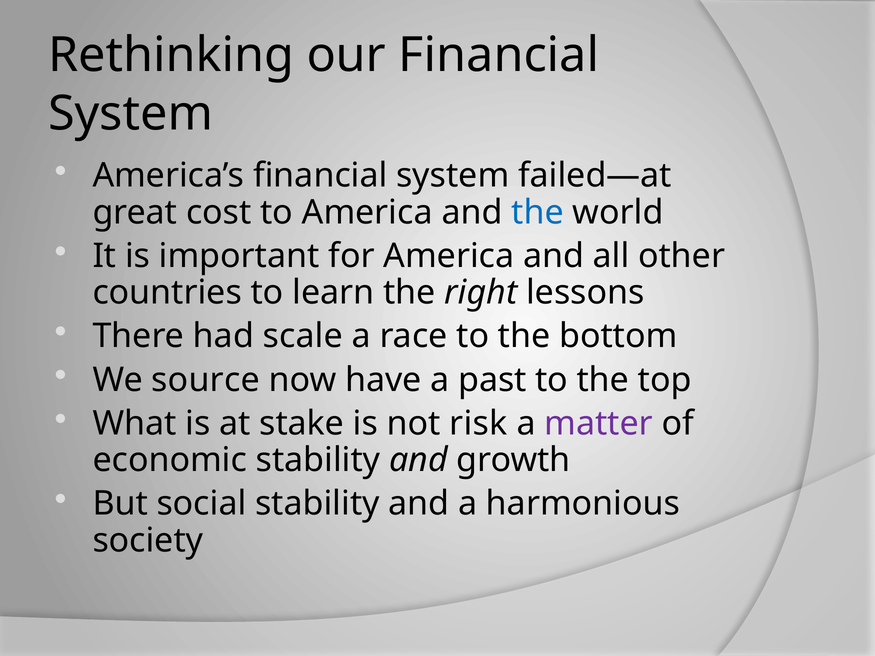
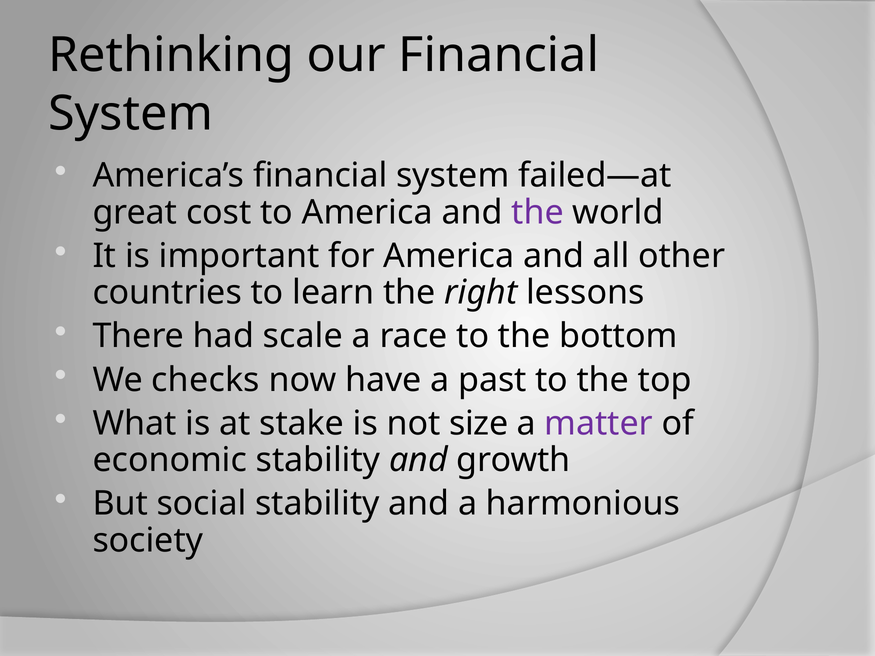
the at (537, 212) colour: blue -> purple
source: source -> checks
risk: risk -> size
